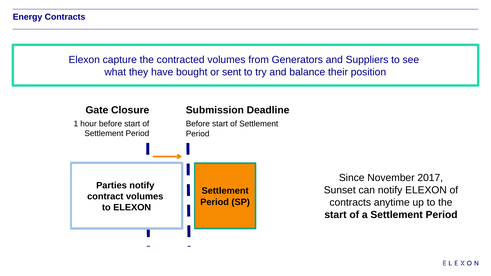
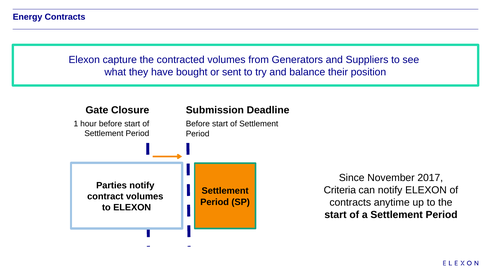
Sunset: Sunset -> Criteria
